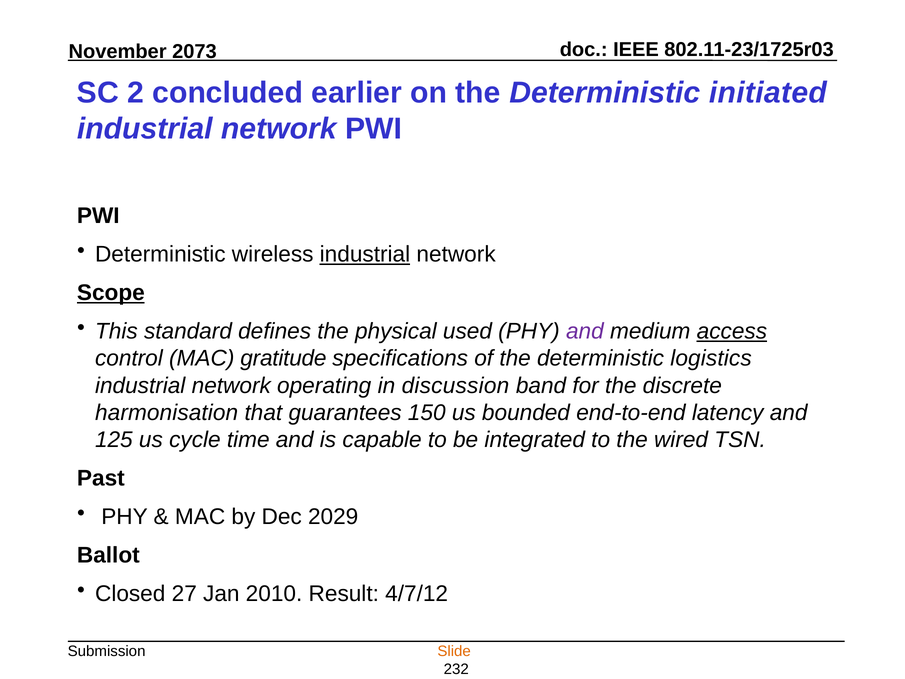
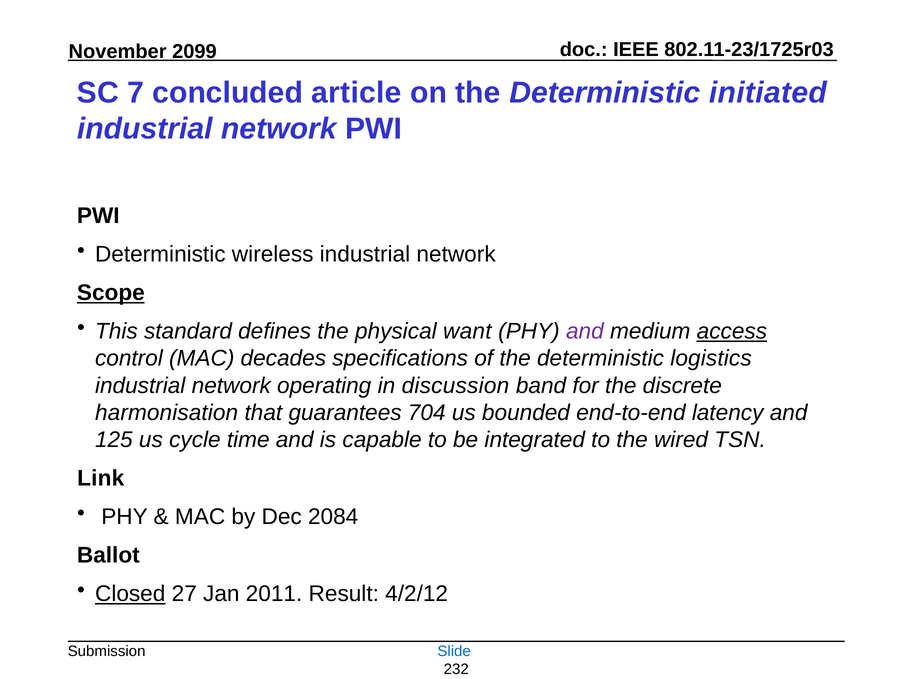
2073: 2073 -> 2099
2: 2 -> 7
earlier: earlier -> article
industrial at (365, 254) underline: present -> none
used: used -> want
gratitude: gratitude -> decades
150: 150 -> 704
Past: Past -> Link
2029: 2029 -> 2084
Closed underline: none -> present
2010: 2010 -> 2011
4/7/12: 4/7/12 -> 4/2/12
Slide colour: orange -> blue
